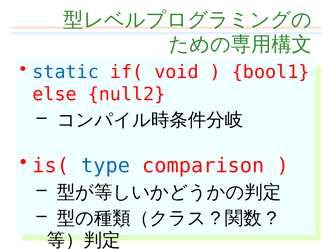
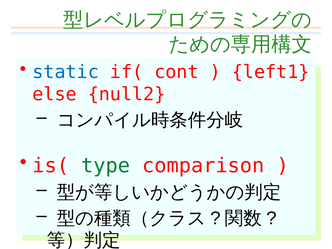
void: void -> cont
bool1: bool1 -> left1
type colour: blue -> green
